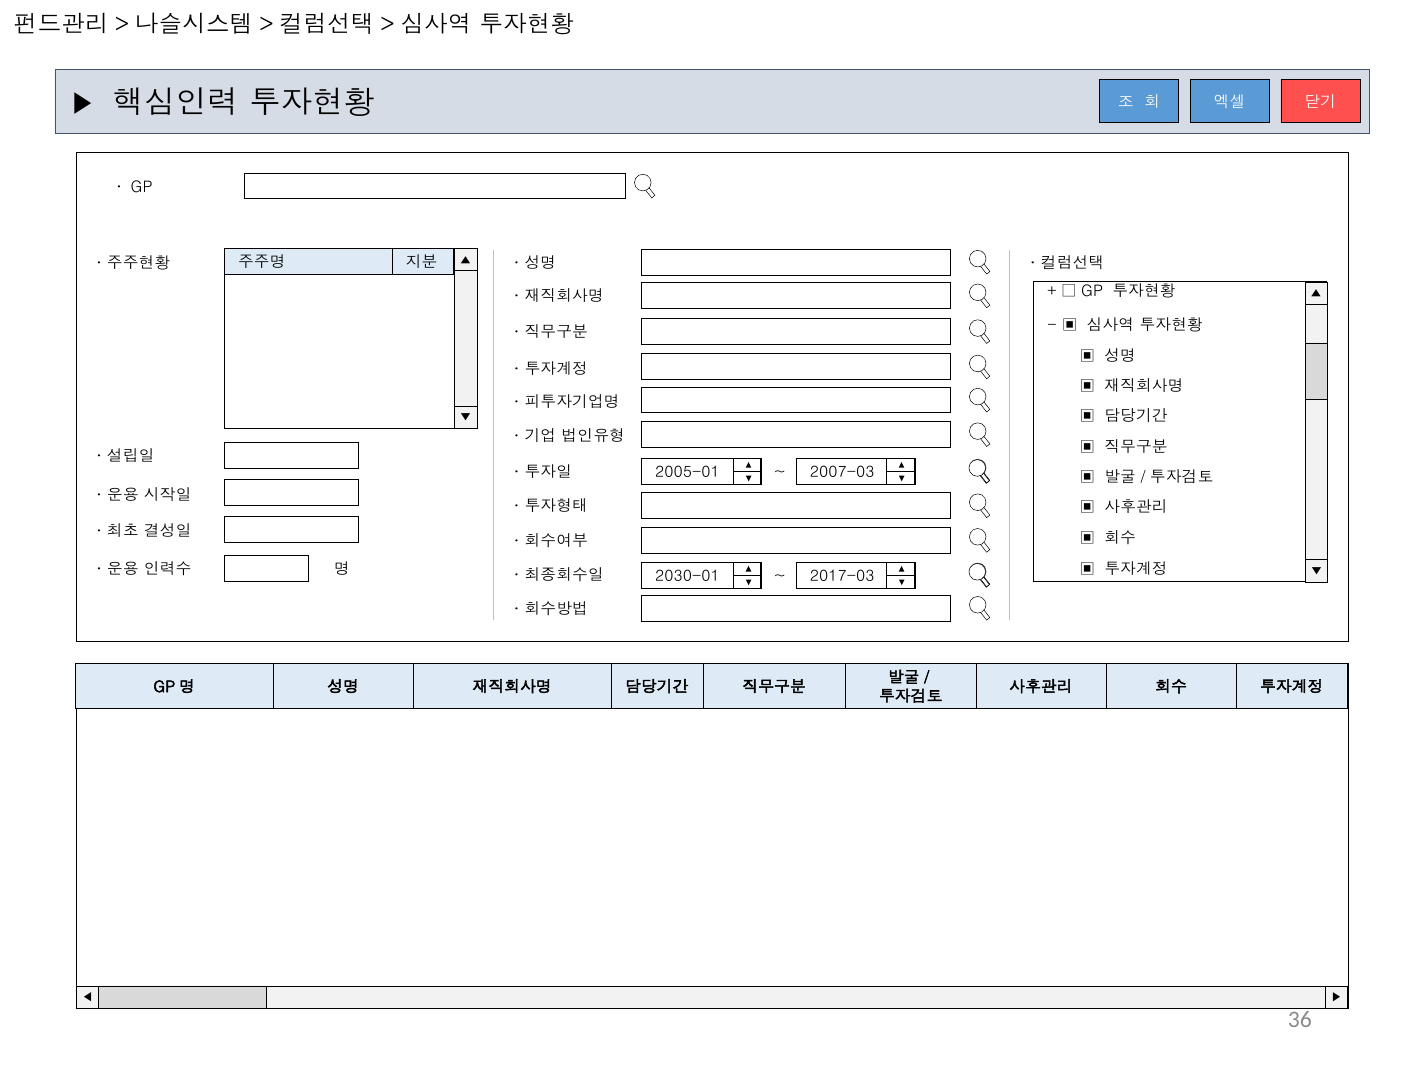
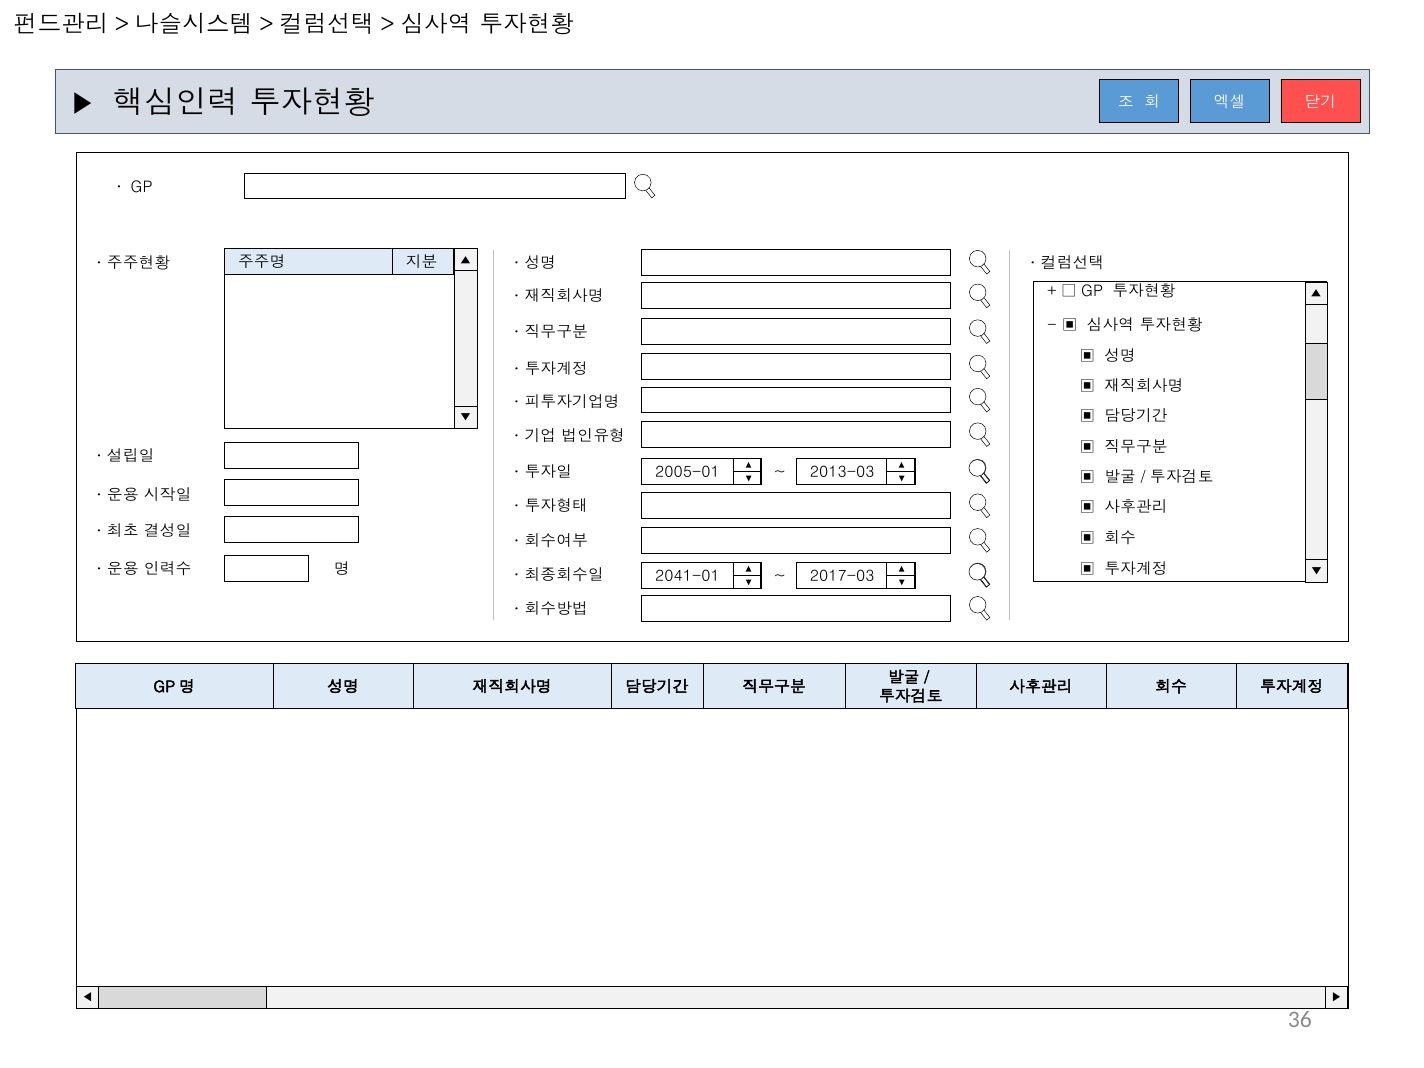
2007-03: 2007-03 -> 2013-03
2030-01: 2030-01 -> 2041-01
